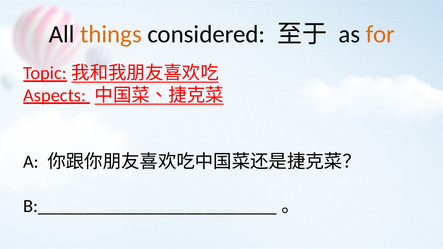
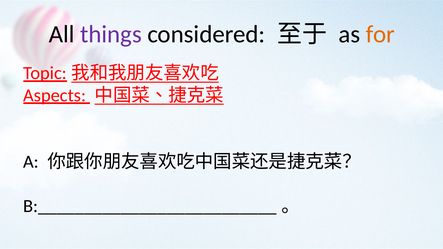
things colour: orange -> purple
